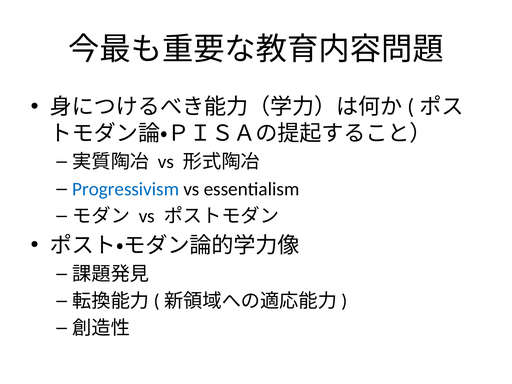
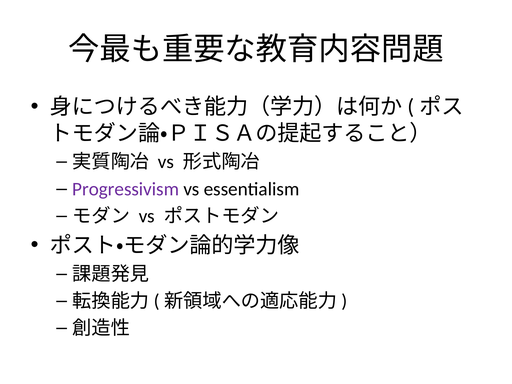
Progressivism colour: blue -> purple
